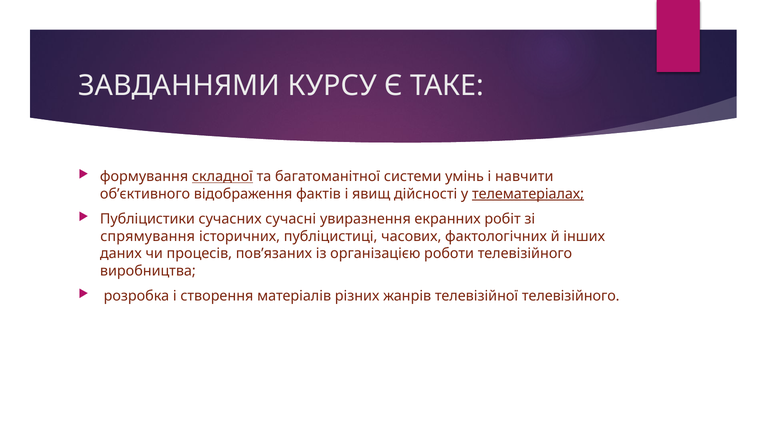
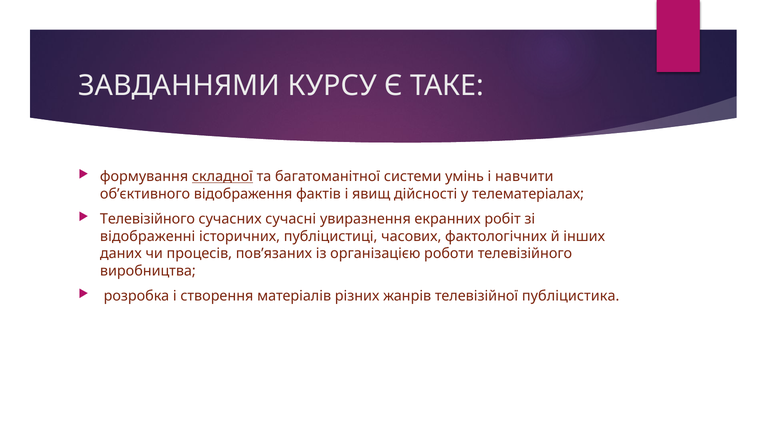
телематеріалах underline: present -> none
Публіцистики at (147, 219): Публіцистики -> Телевізійного
спрямування: спрямування -> відображенні
телевізійної телевізійного: телевізійного -> публіцистика
